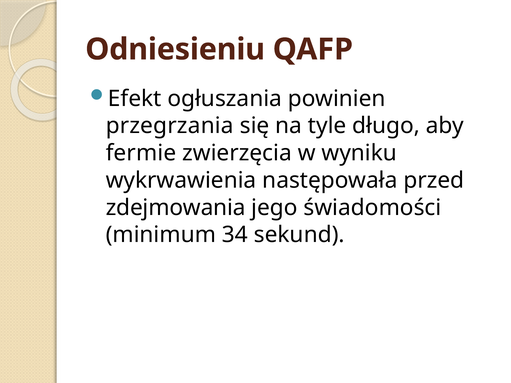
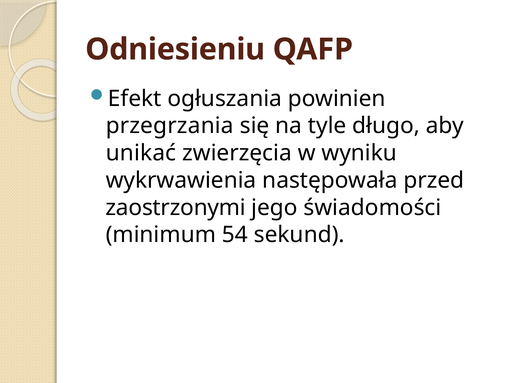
fermie: fermie -> unikać
zdejmowania: zdejmowania -> zaostrzonymi
34: 34 -> 54
